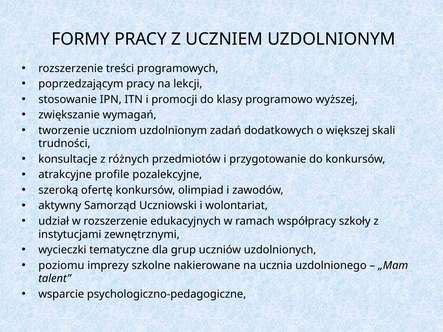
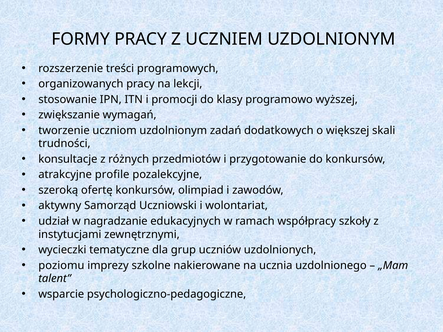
poprzedzającym: poprzedzającym -> organizowanych
w rozszerzenie: rozszerzenie -> nagradzanie
